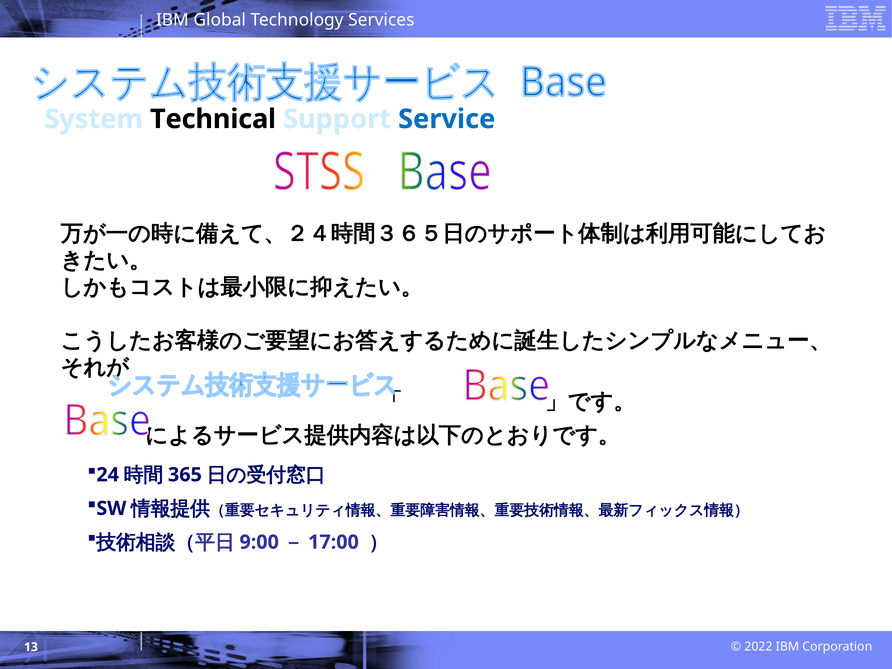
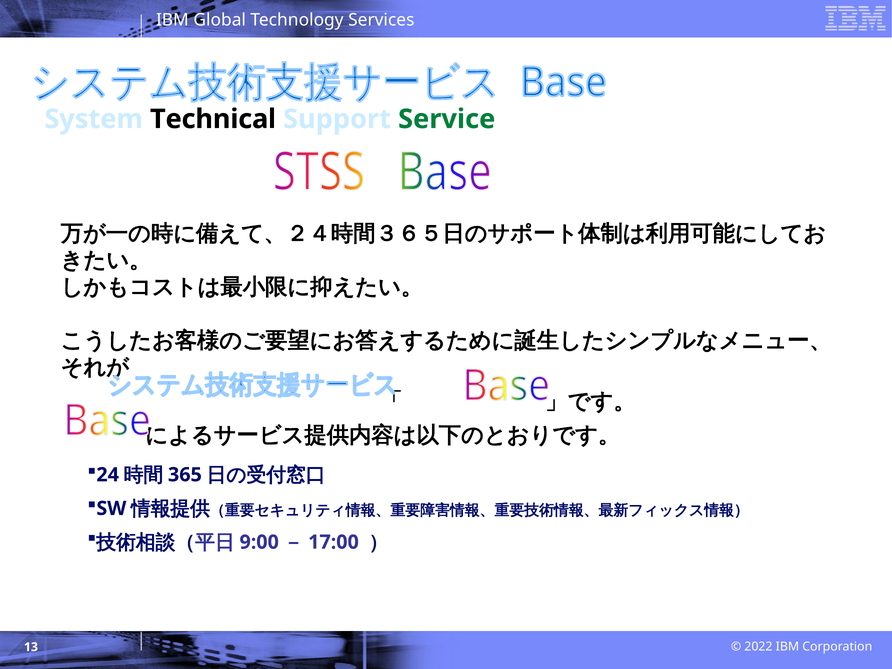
Service colour: blue -> green
